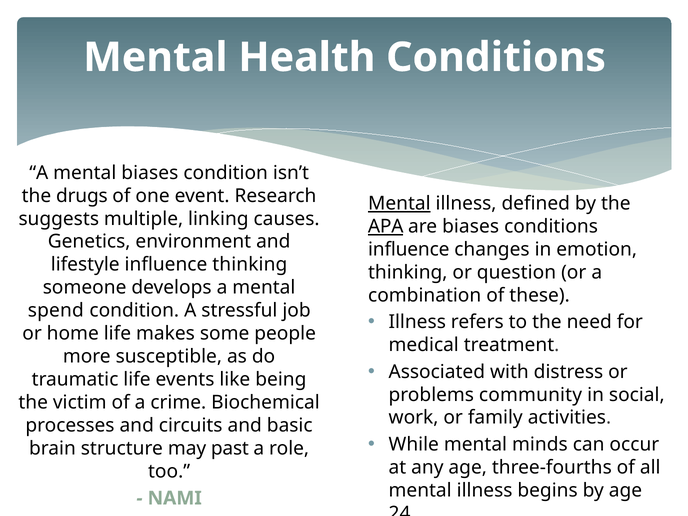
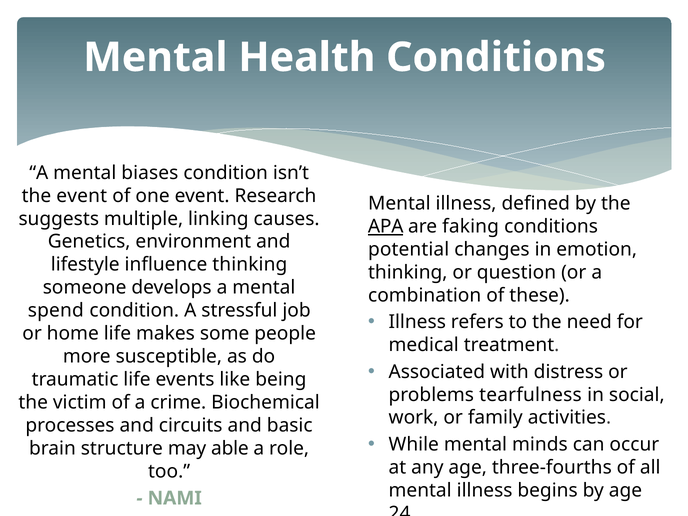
the drugs: drugs -> event
Mental at (399, 204) underline: present -> none
are biases: biases -> faking
influence at (409, 249): influence -> potential
community: community -> tearfulness
past: past -> able
